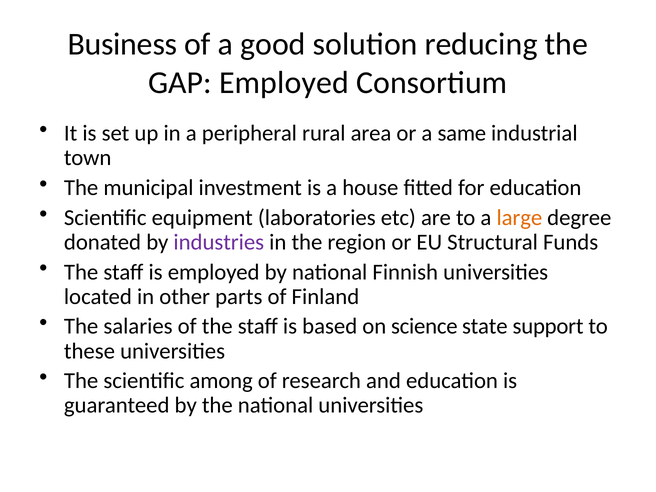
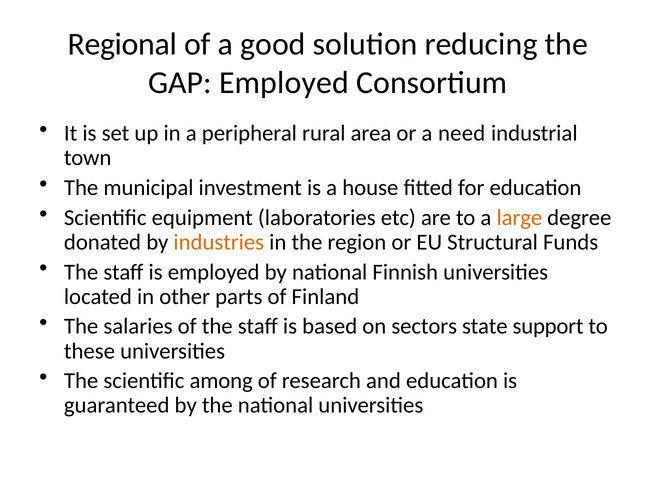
Business: Business -> Regional
same: same -> need
industries colour: purple -> orange
science: science -> sectors
